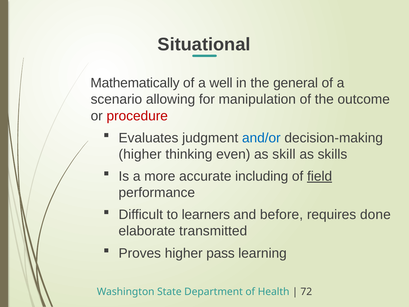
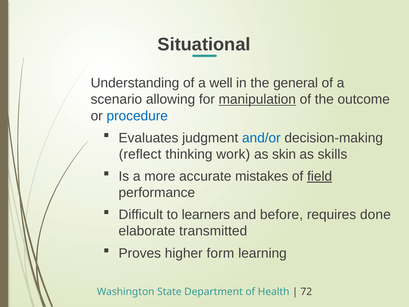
Mathematically: Mathematically -> Understanding
manipulation underline: none -> present
procedure colour: red -> blue
higher at (140, 154): higher -> reflect
even: even -> work
skill: skill -> skin
including: including -> mistakes
pass: pass -> form
